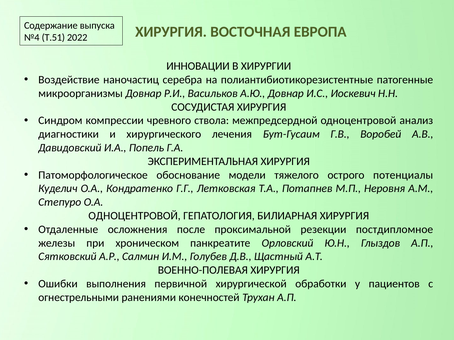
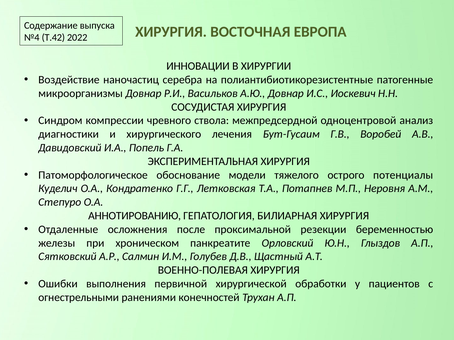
Т.51: Т.51 -> Т.42
ОДНОЦЕНТРОВОЙ at (135, 216): ОДНОЦЕНТРОВОЙ -> АННОТИРОВАНИЮ
постдипломное: постдипломное -> беременностью
